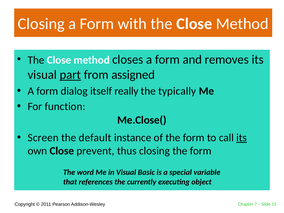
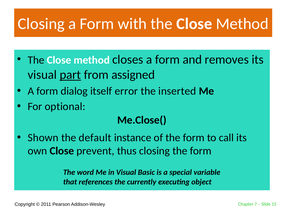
really: really -> error
typically: typically -> inserted
function: function -> optional
Screen: Screen -> Shown
its at (242, 138) underline: present -> none
